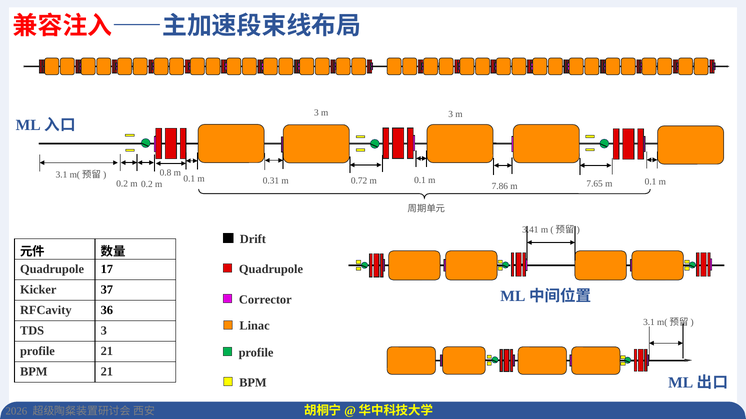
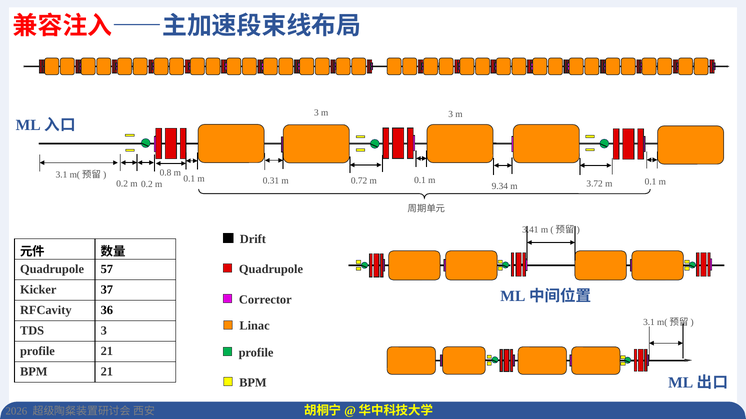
7.65: 7.65 -> 3.72
7.86: 7.86 -> 9.34
17: 17 -> 57
